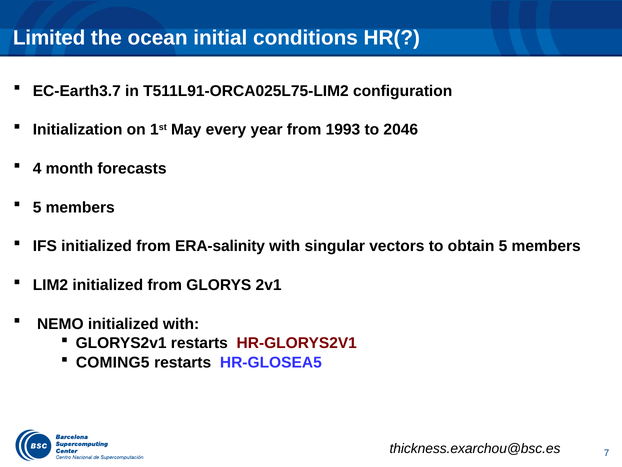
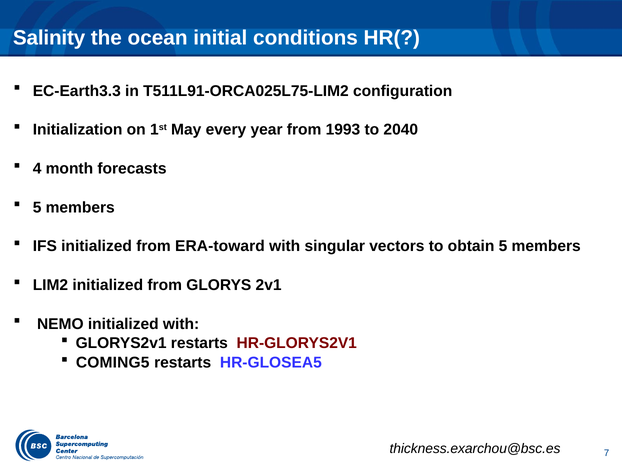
Limited: Limited -> Salinity
EC-Earth3.7: EC-Earth3.7 -> EC-Earth3.3
2046: 2046 -> 2040
ERA-salinity: ERA-salinity -> ERA-toward
